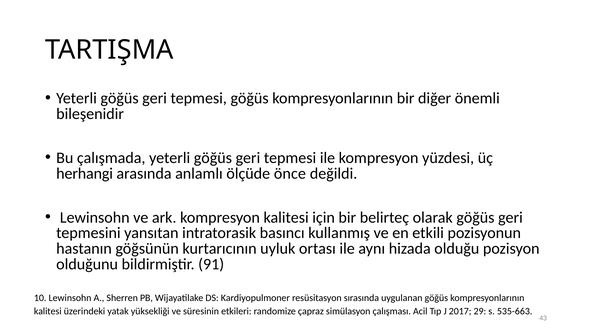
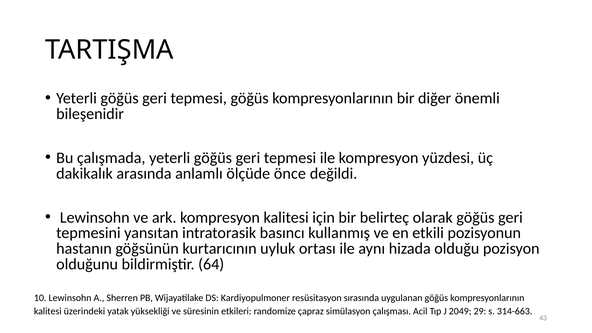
herhangi: herhangi -> dakikalık
91: 91 -> 64
2017: 2017 -> 2049
535-663: 535-663 -> 314-663
